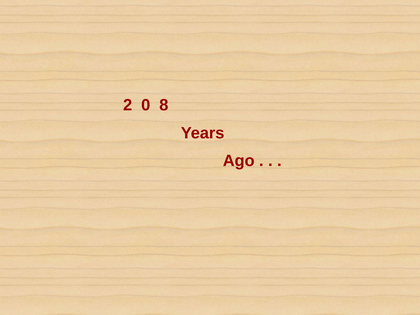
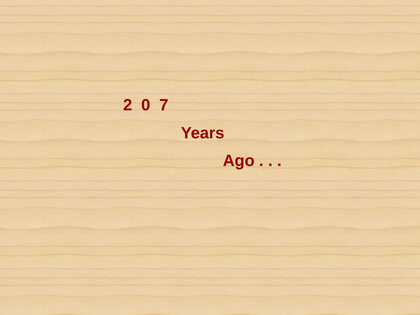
8: 8 -> 7
